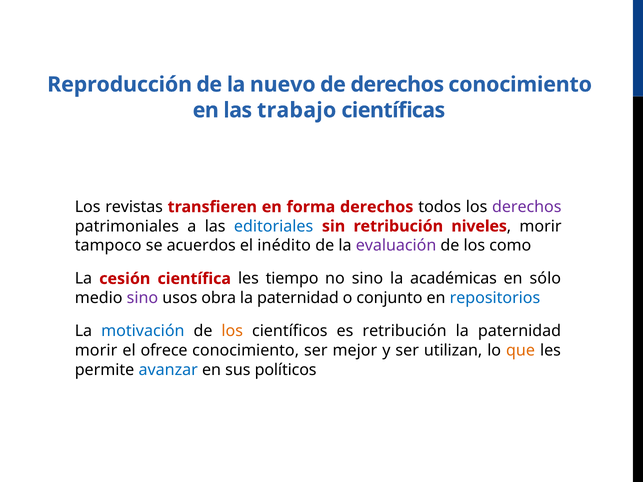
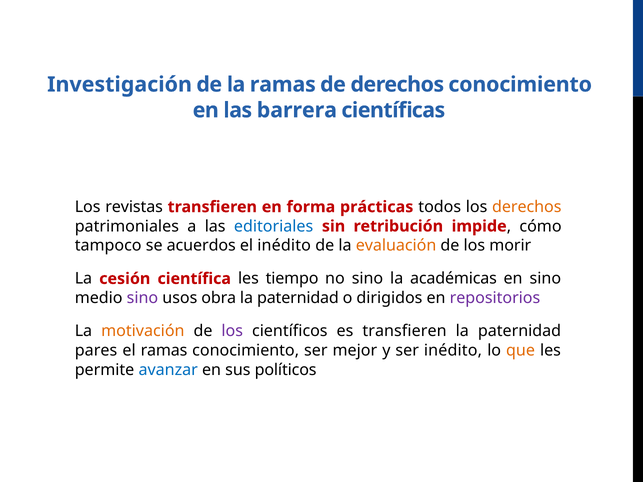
Reproducción: Reproducción -> Investigación
la nuevo: nuevo -> ramas
trabajo: trabajo -> barrera
forma derechos: derechos -> prácticas
derechos at (527, 207) colour: purple -> orange
niveles: niveles -> impide
morir at (541, 226): morir -> cómo
evaluación colour: purple -> orange
como: como -> morir
en sólo: sólo -> sino
conjunto: conjunto -> dirigidos
repositorios colour: blue -> purple
motivación colour: blue -> orange
los at (232, 331) colour: orange -> purple
es retribución: retribución -> transfieren
morir at (96, 351): morir -> pares
el ofrece: ofrece -> ramas
ser utilizan: utilizan -> inédito
